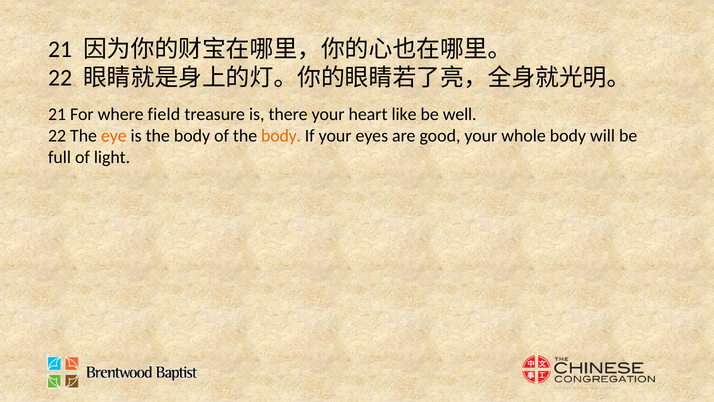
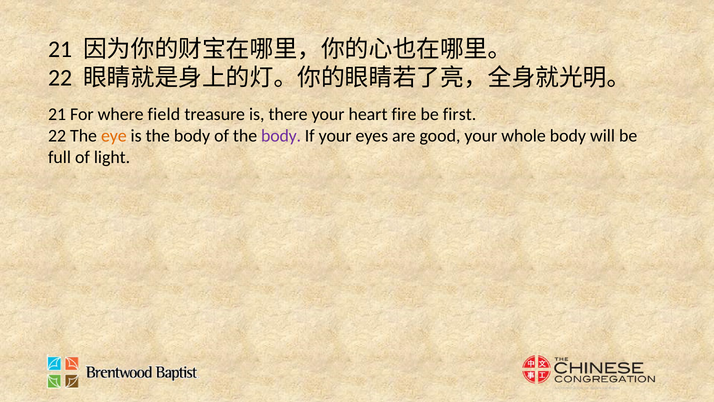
like: like -> fire
well: well -> first
body at (281, 136) colour: orange -> purple
